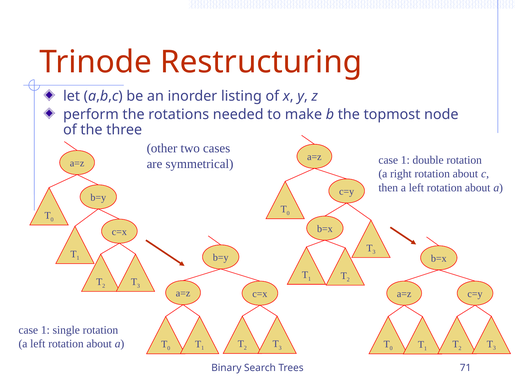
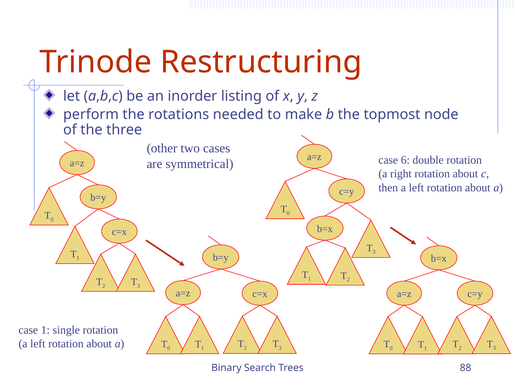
1 at (405, 160): 1 -> 6
71: 71 -> 88
